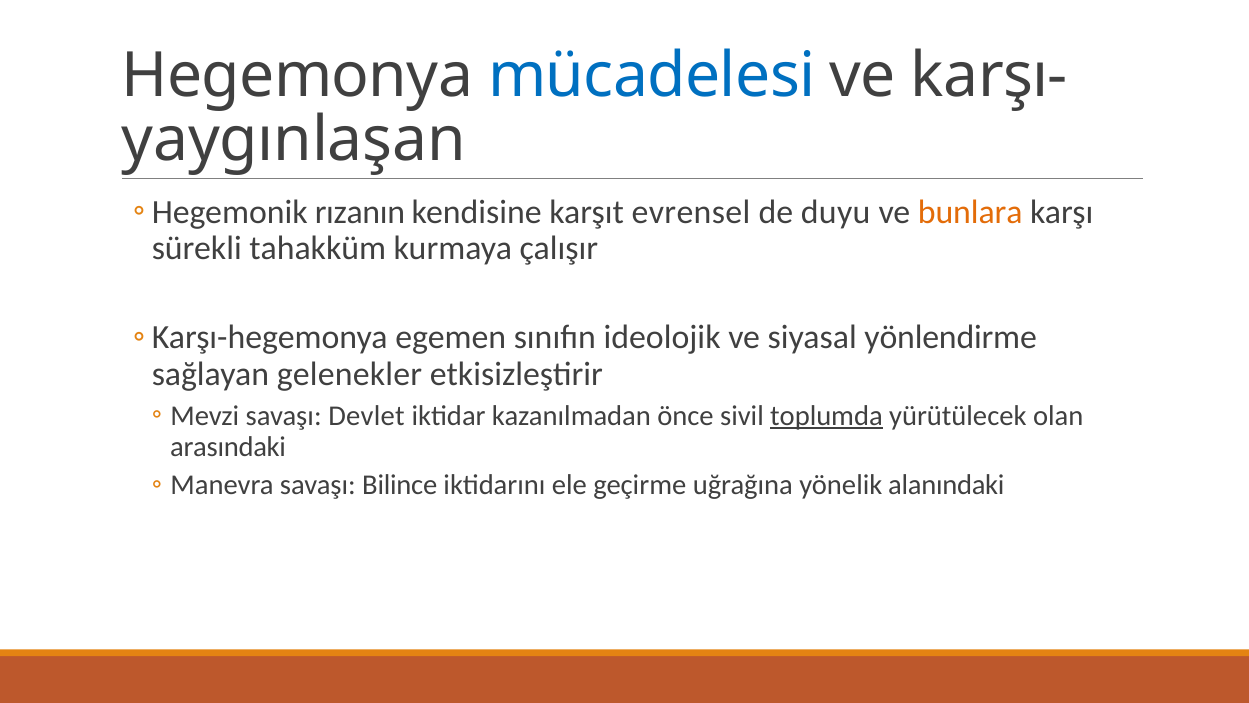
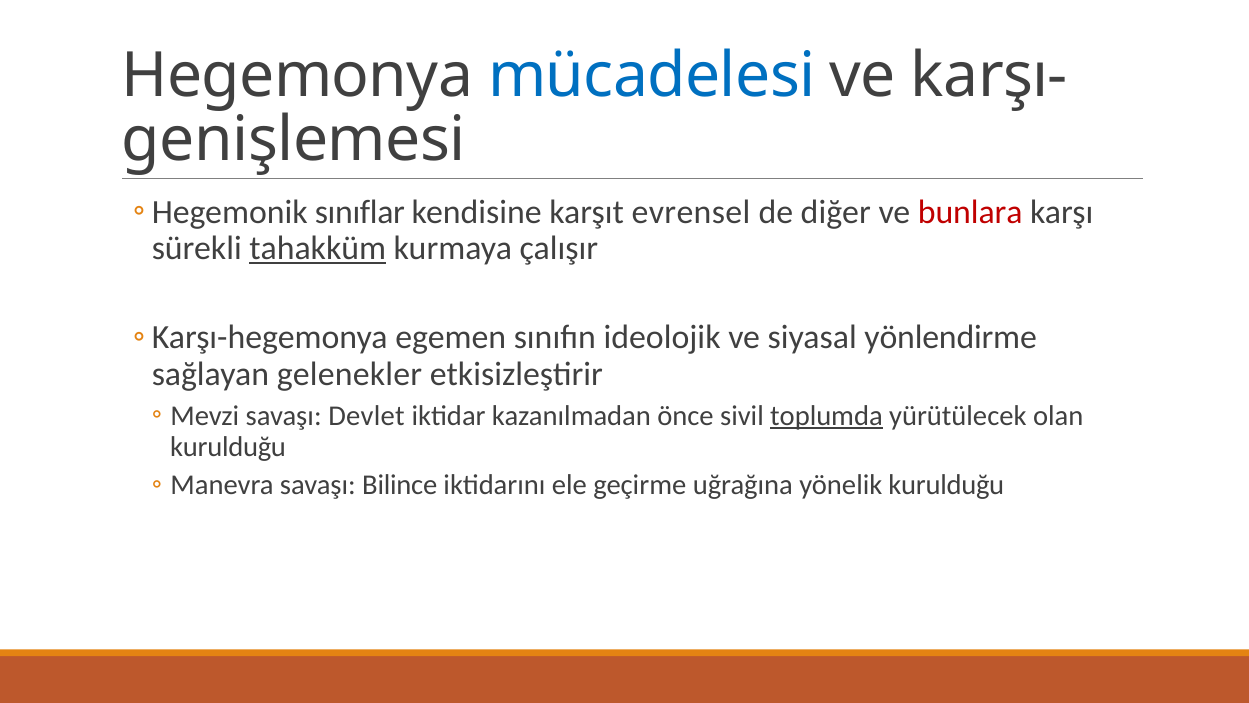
yaygınlaşan: yaygınlaşan -> genişlemesi
rızanın: rızanın -> sınıflar
duyu: duyu -> diğer
bunlara colour: orange -> red
tahakküm underline: none -> present
arasındaki at (228, 446): arasındaki -> kurulduğu
yönelik alanındaki: alanındaki -> kurulduğu
